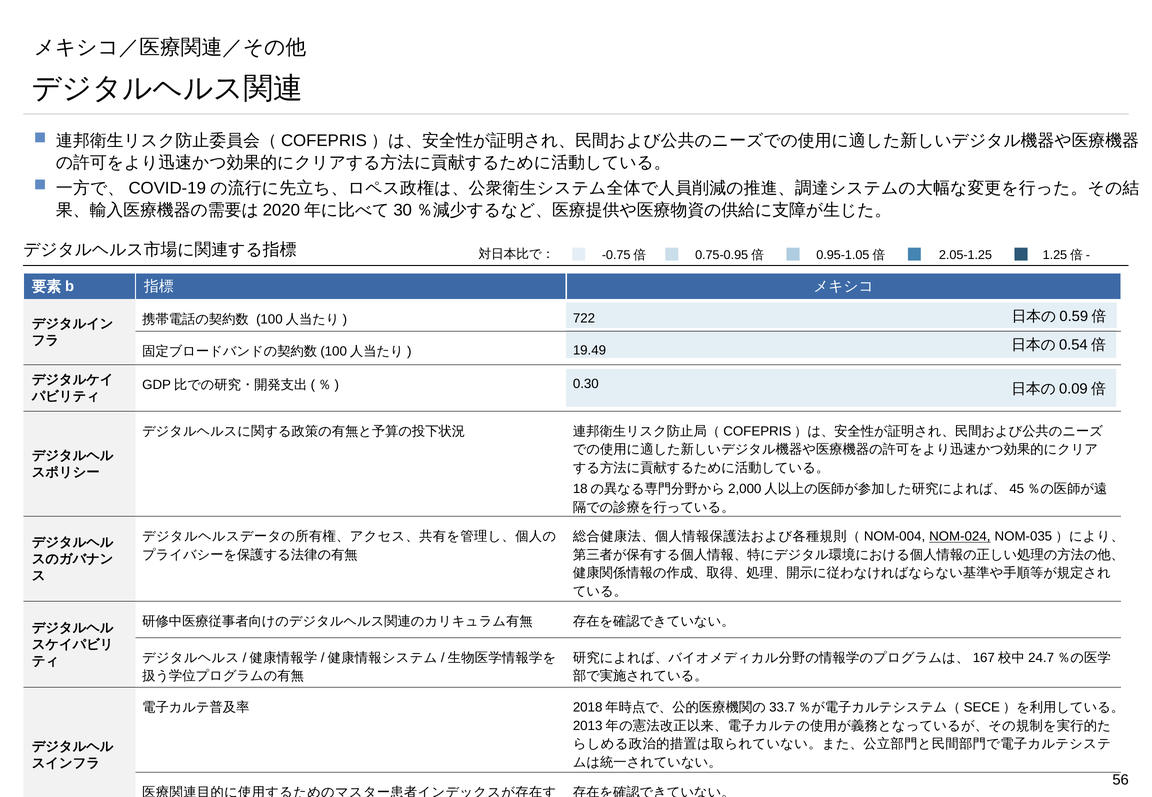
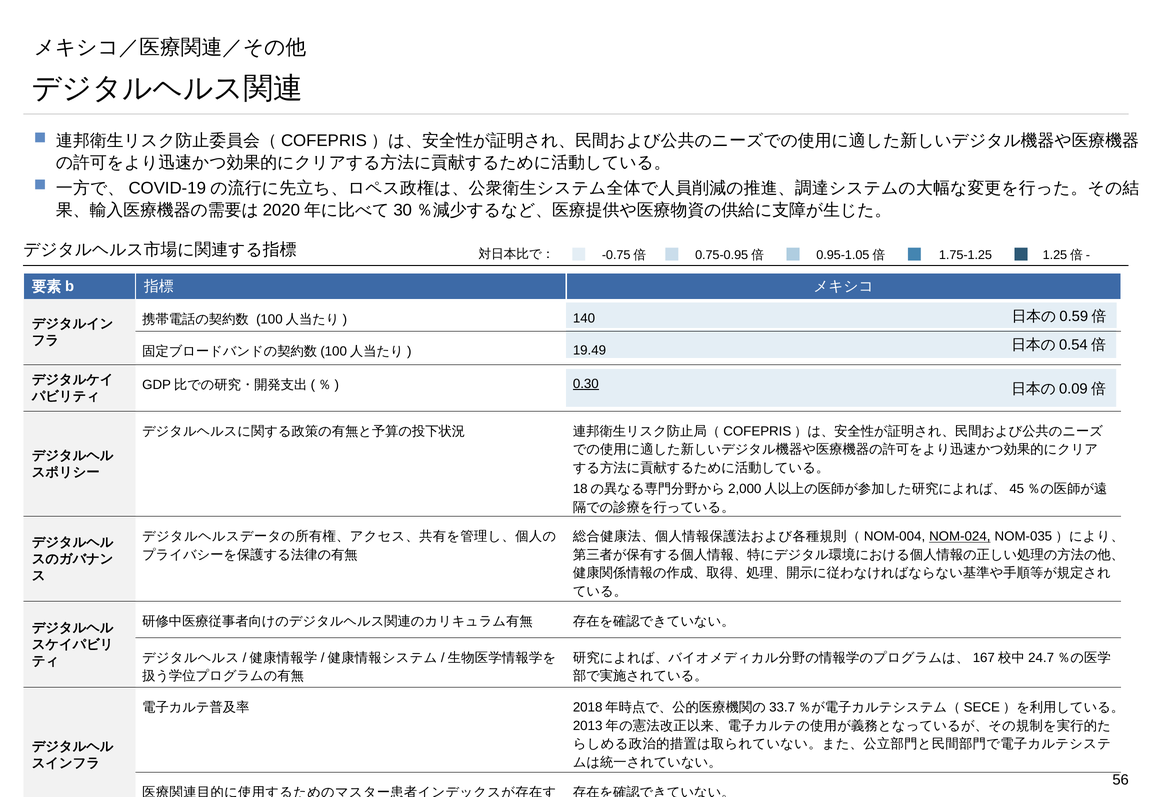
2.05-1.25: 2.05-1.25 -> 1.75-1.25
722: 722 -> 140
0.30 underline: none -> present
